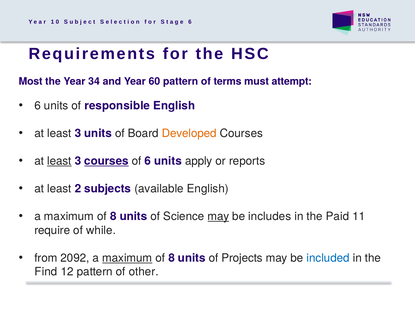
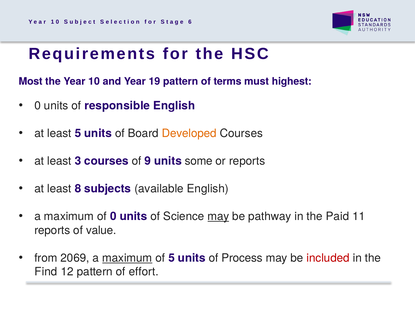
34: 34 -> 10
60: 60 -> 19
attempt: attempt -> highest
6 at (38, 106): 6 -> 0
3 at (78, 134): 3 -> 5
least at (59, 161) underline: present -> none
courses at (106, 161) underline: present -> none
of 6: 6 -> 9
apply: apply -> some
2: 2 -> 8
8 at (113, 217): 8 -> 0
includes: includes -> pathway
require at (52, 230): require -> reports
while: while -> value
2092: 2092 -> 2069
8 at (172, 258): 8 -> 5
Projects: Projects -> Process
included colour: blue -> red
other: other -> effort
